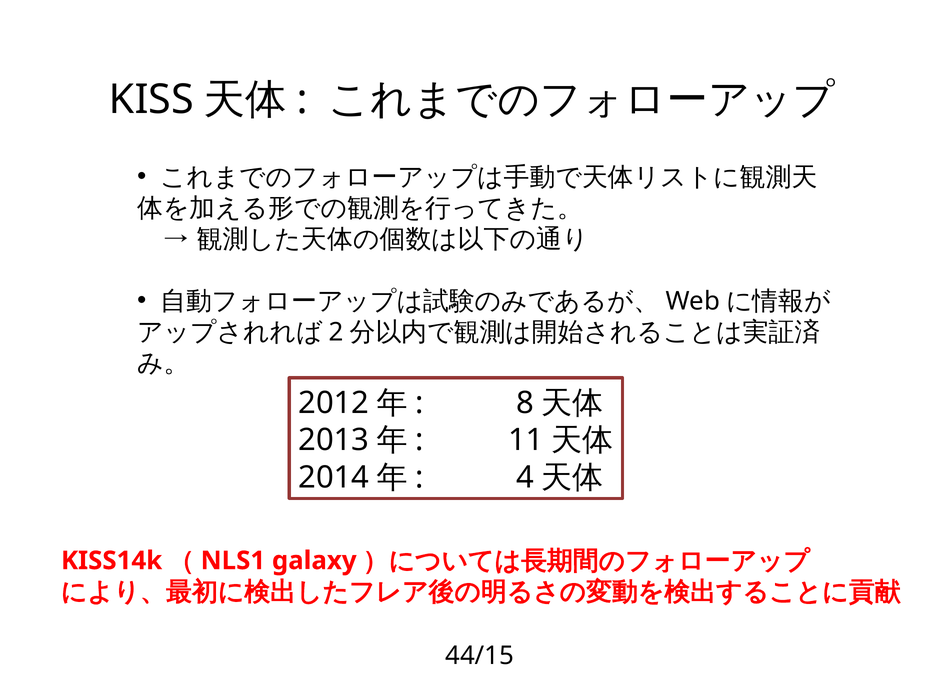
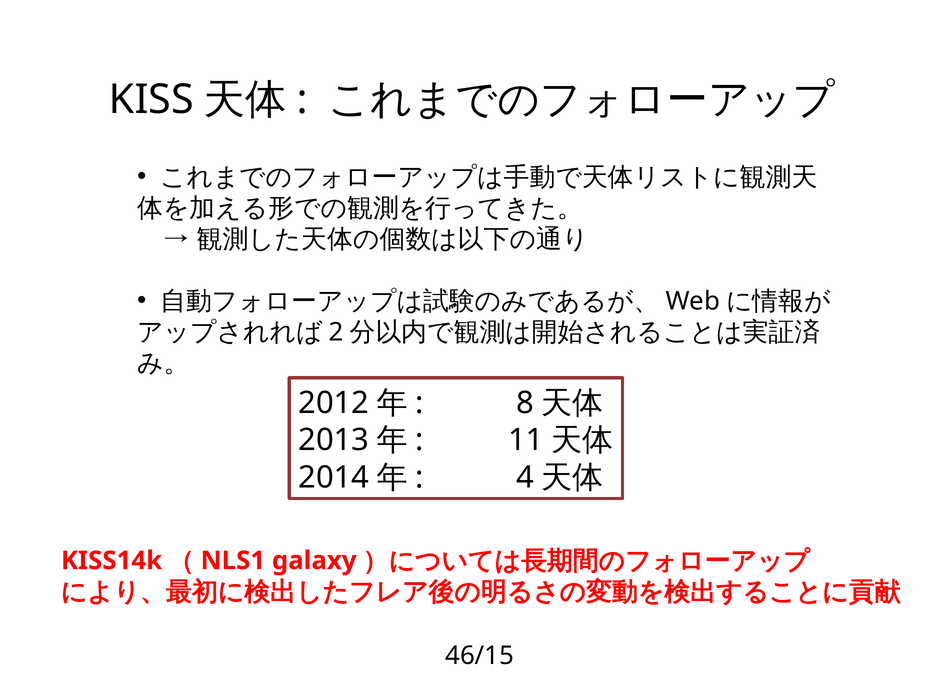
44/15: 44/15 -> 46/15
